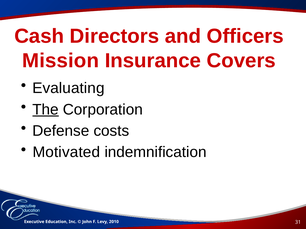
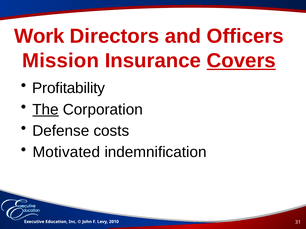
Cash: Cash -> Work
Covers underline: none -> present
Evaluating: Evaluating -> Profitability
